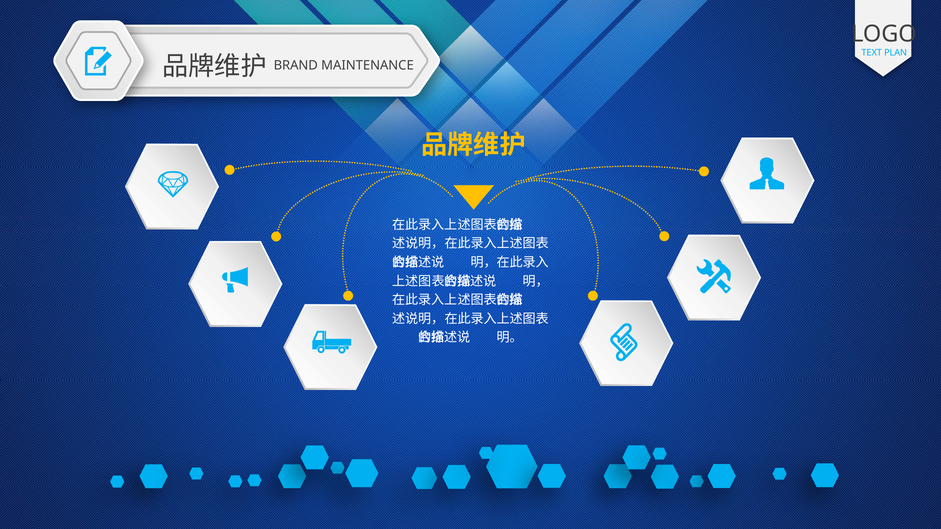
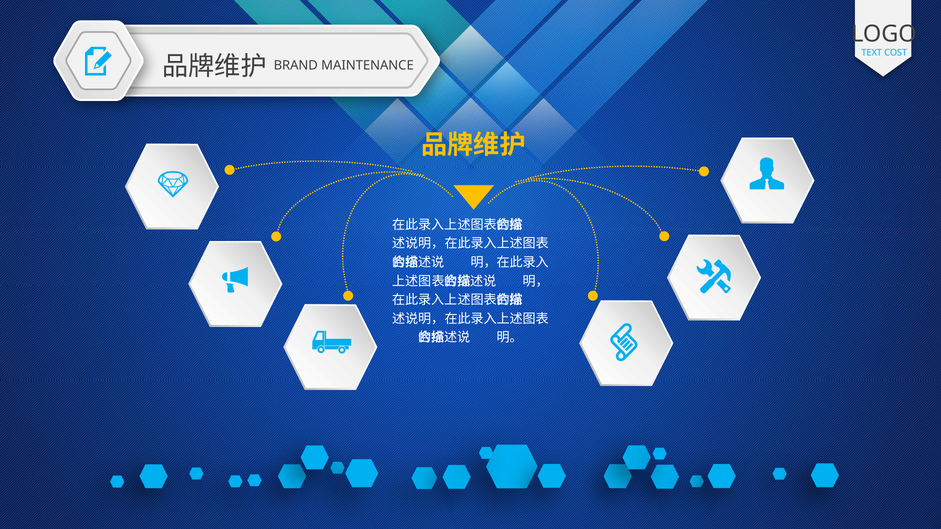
PLAN: PLAN -> COST
